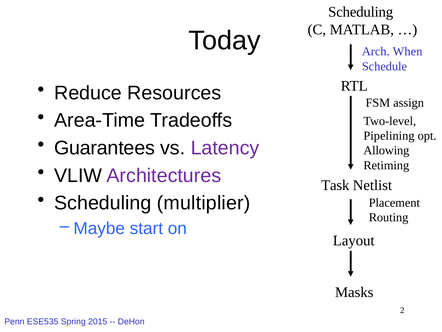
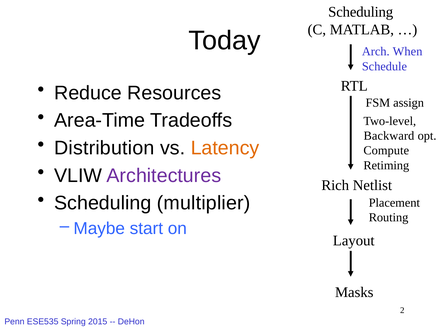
Pipelining: Pipelining -> Backward
Guarantees: Guarantees -> Distribution
Latency colour: purple -> orange
Allowing: Allowing -> Compute
Task: Task -> Rich
